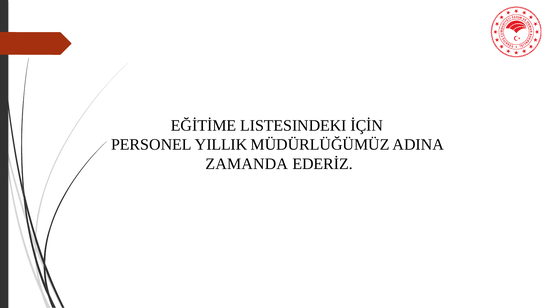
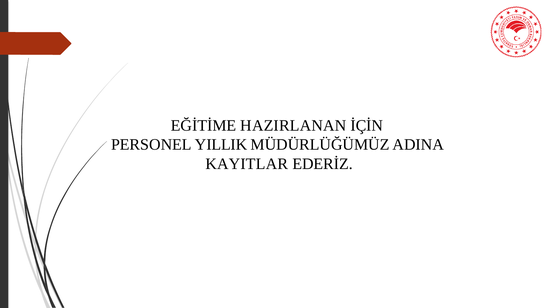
LISTESINDEKI: LISTESINDEKI -> HAZIRLANAN
ZAMANDA: ZAMANDA -> KAYITLAR
